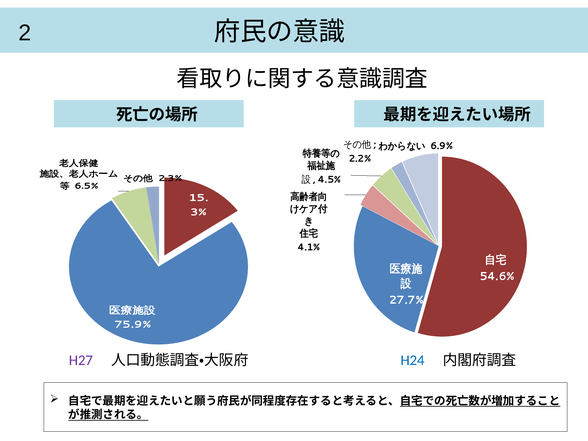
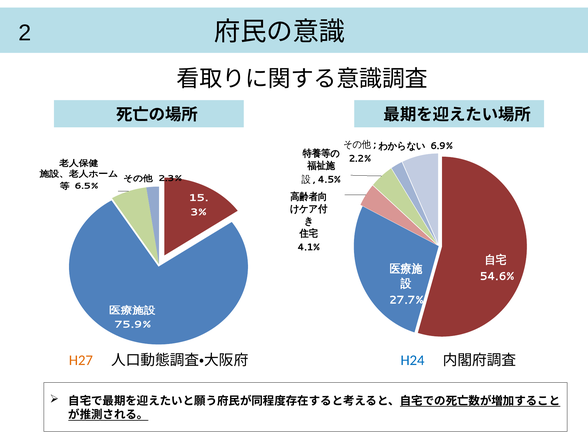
H27 colour: purple -> orange
